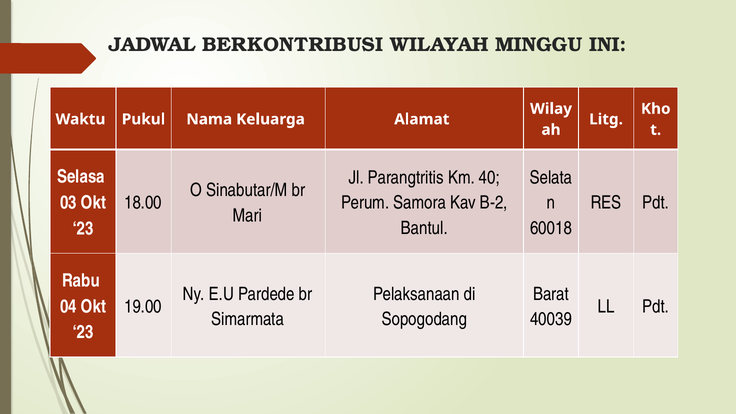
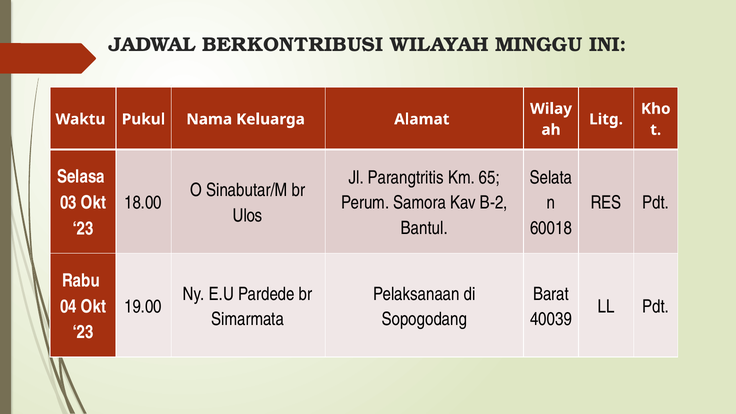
40: 40 -> 65
Mari: Mari -> Ulos
